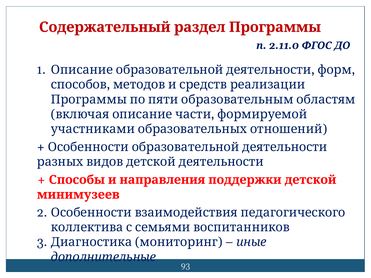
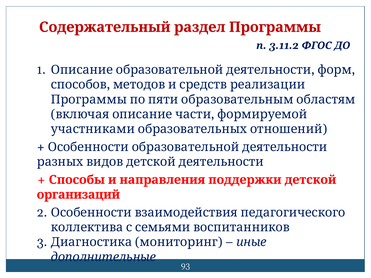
2.11.0: 2.11.0 -> 3.11.2
минимузеев: минимузеев -> организаций
